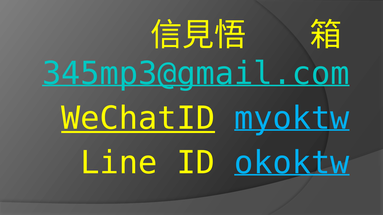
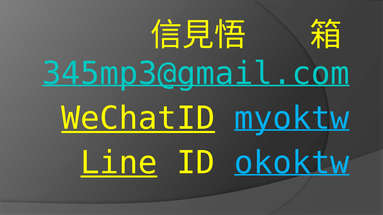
Line underline: none -> present
